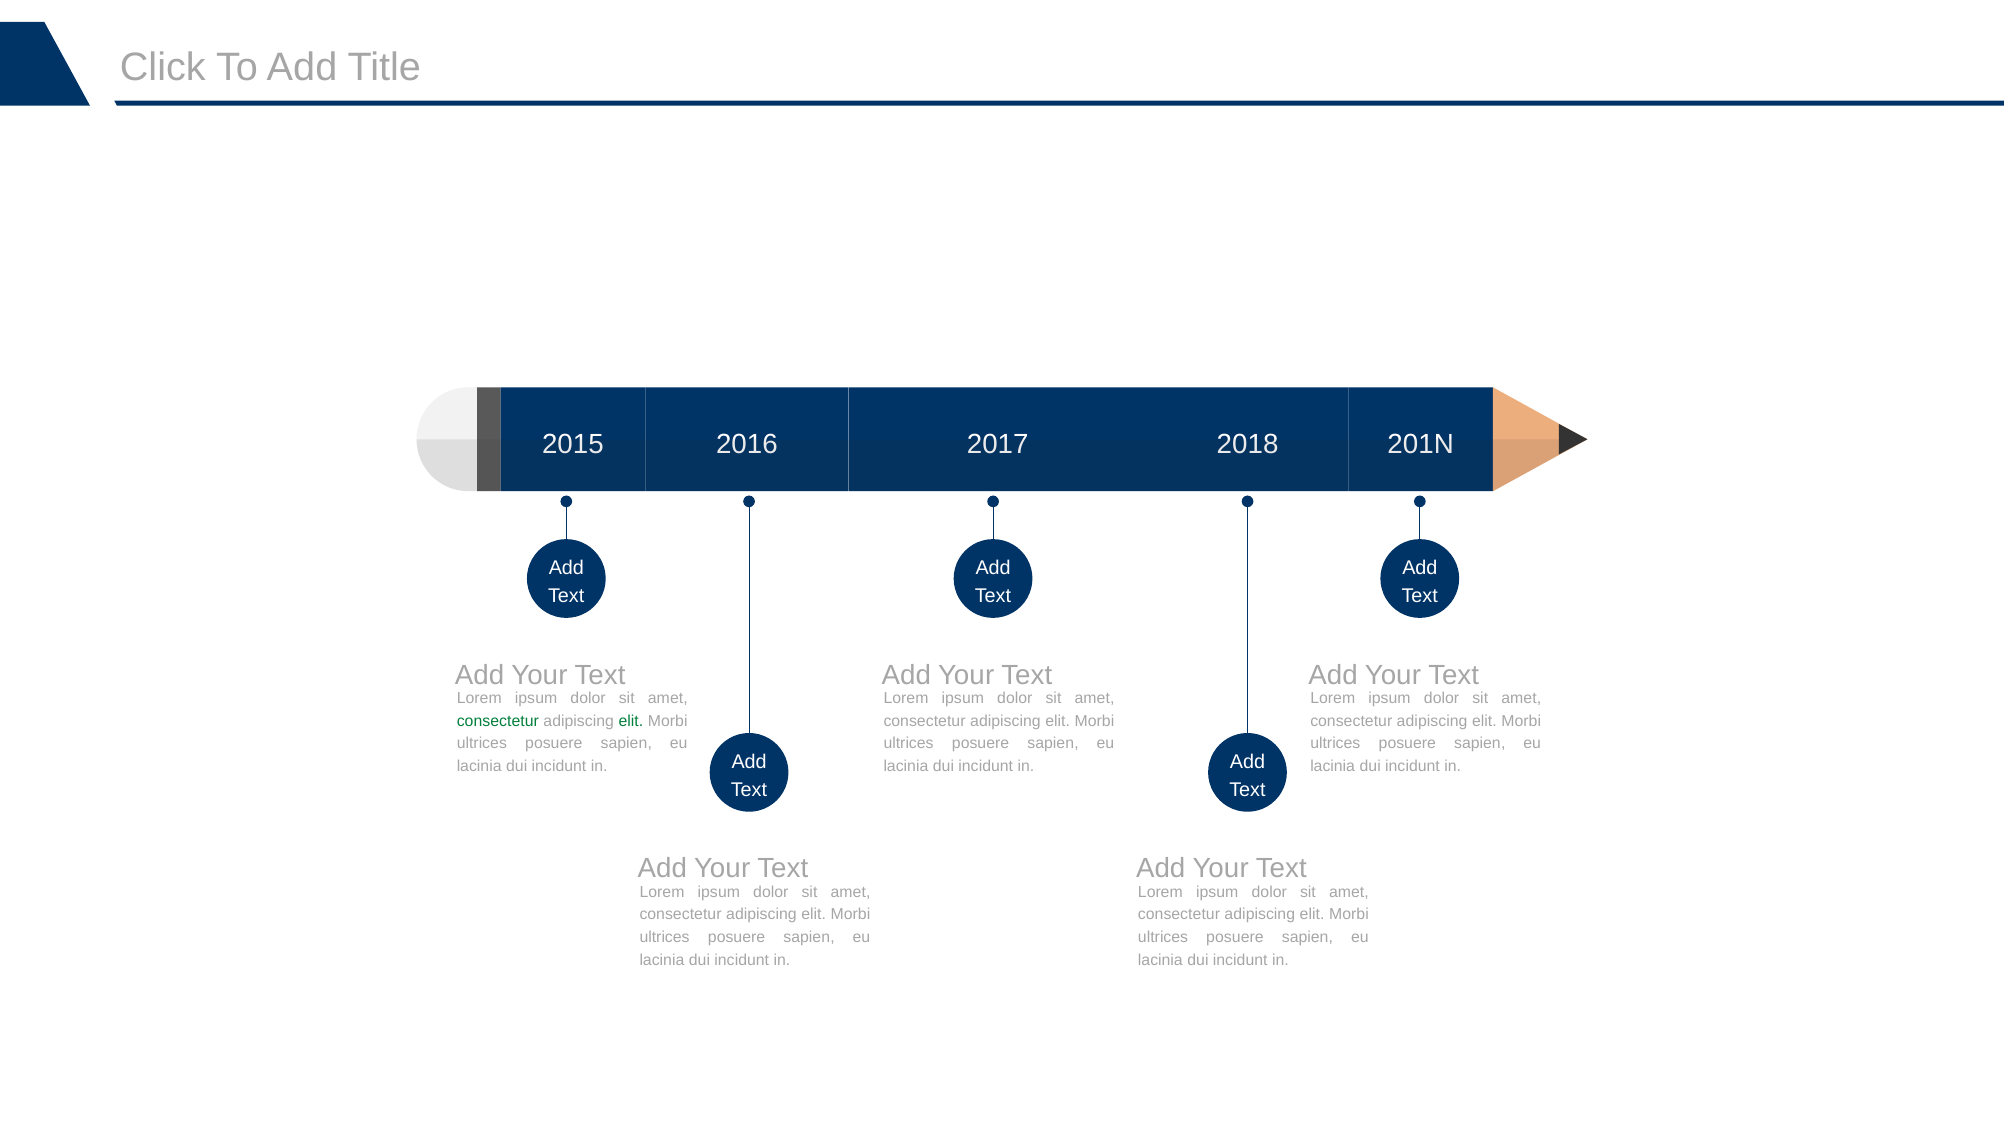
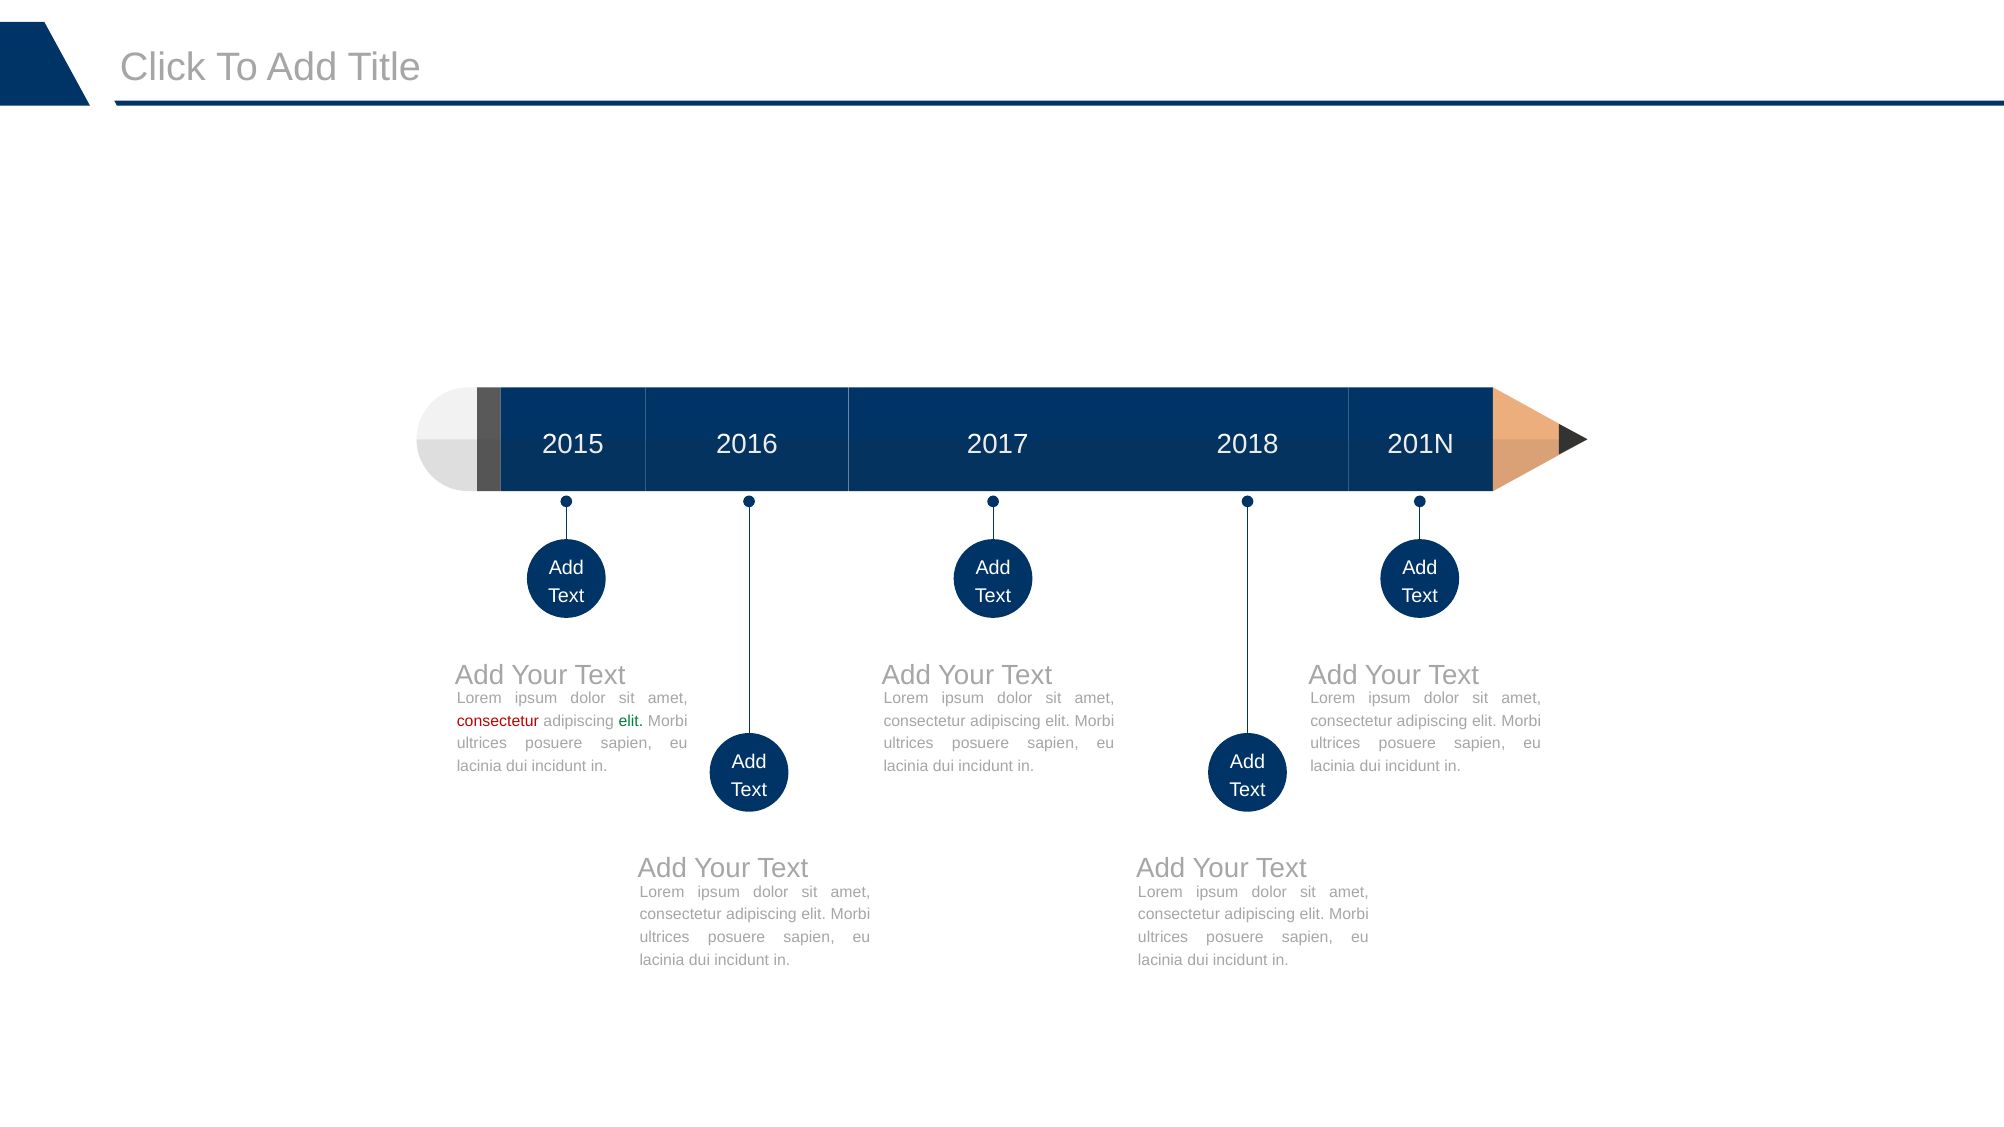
consectetur at (498, 721) colour: green -> red
